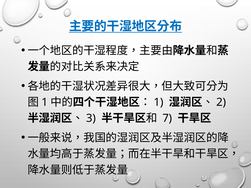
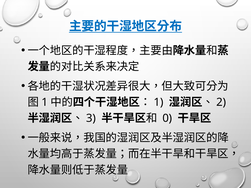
7: 7 -> 0
